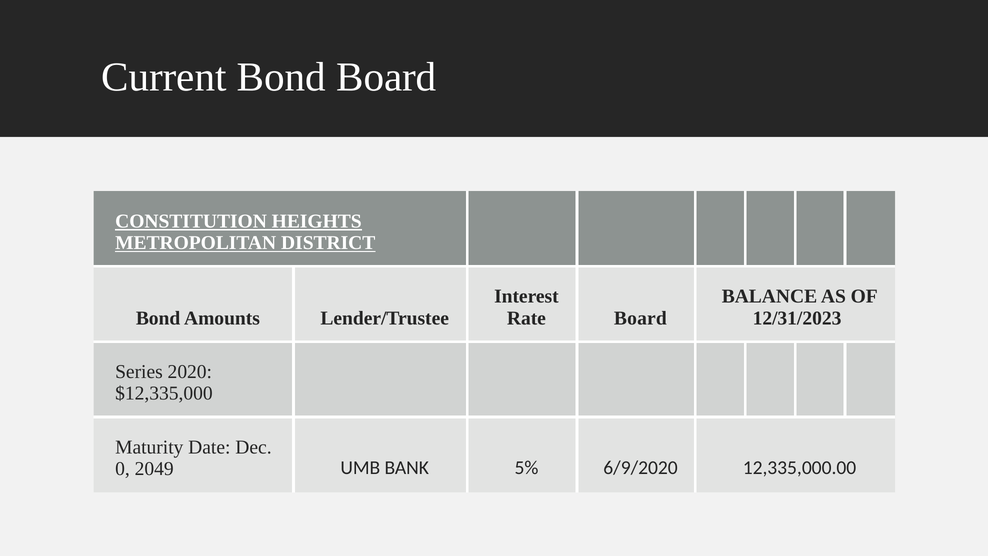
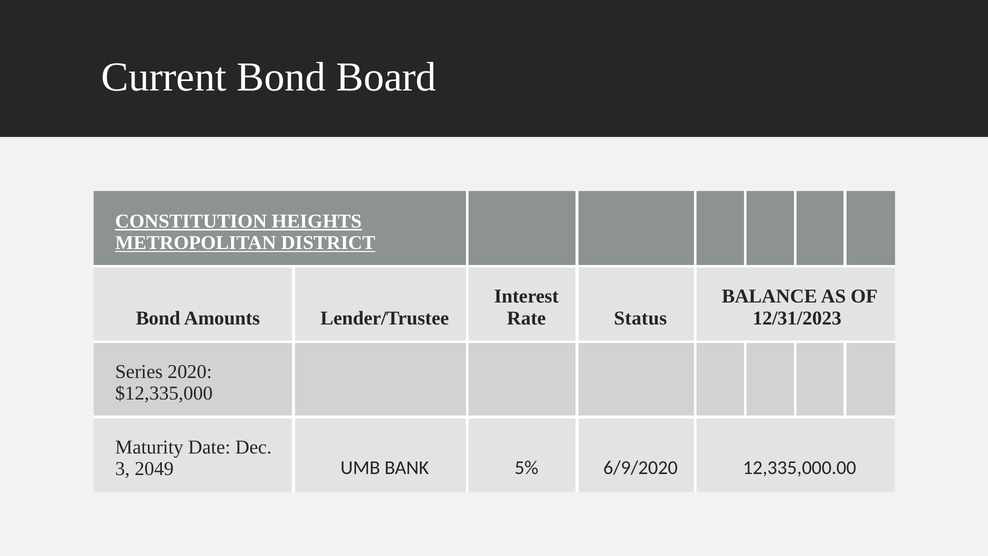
Rate Board: Board -> Status
0: 0 -> 3
